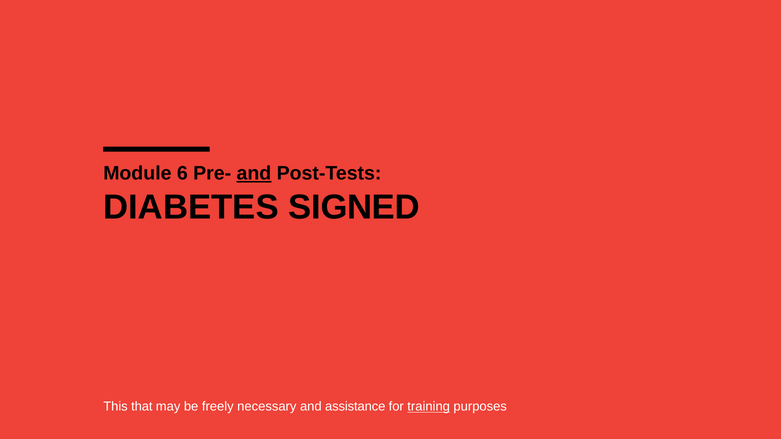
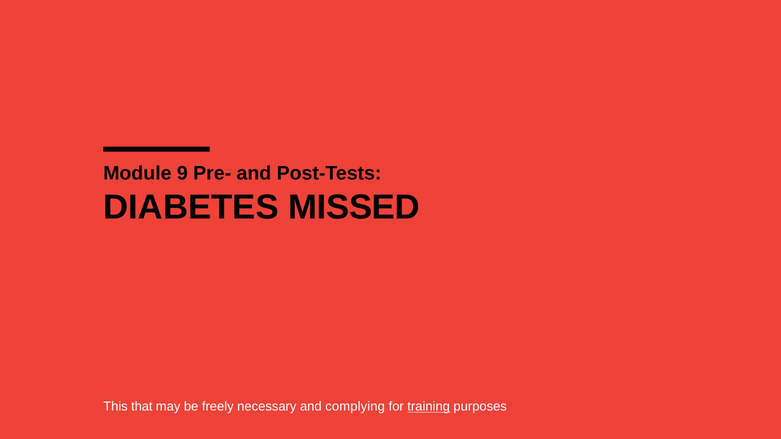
6: 6 -> 9
and at (254, 173) underline: present -> none
SIGNED: SIGNED -> MISSED
assistance: assistance -> complying
